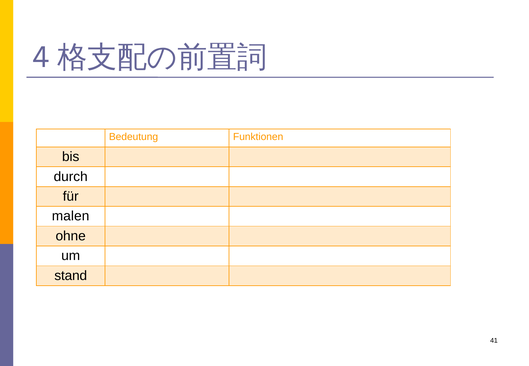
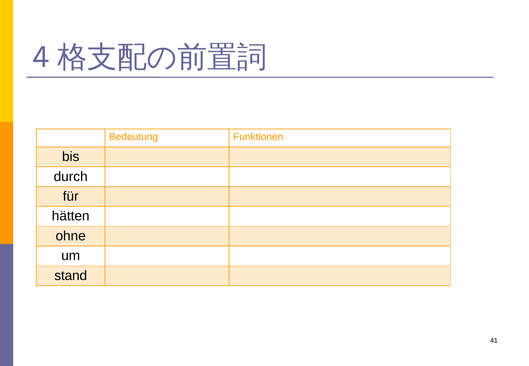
malen: malen -> hätten
